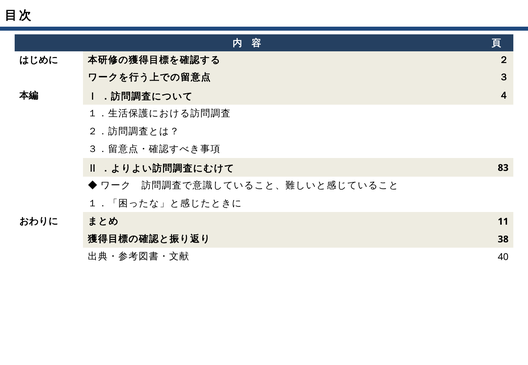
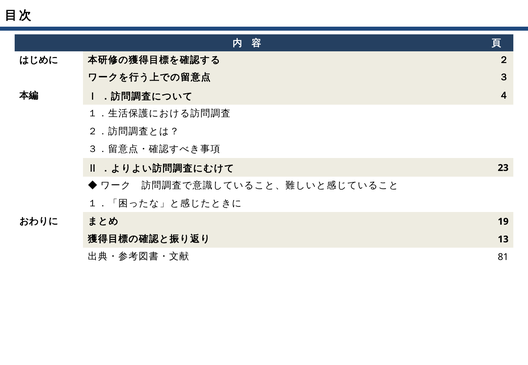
83: 83 -> 23
11: 11 -> 19
38: 38 -> 13
40: 40 -> 81
